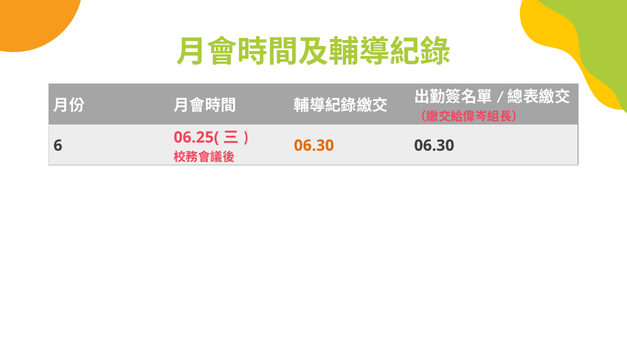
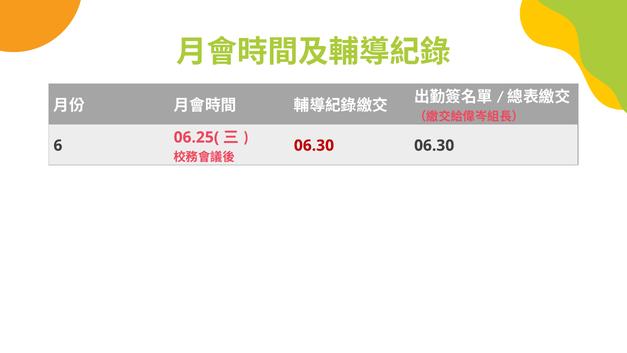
06.30 at (314, 145) colour: orange -> red
